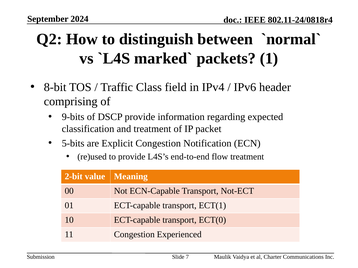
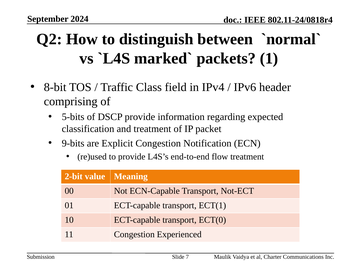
9-bits: 9-bits -> 5-bits
5-bits: 5-bits -> 9-bits
